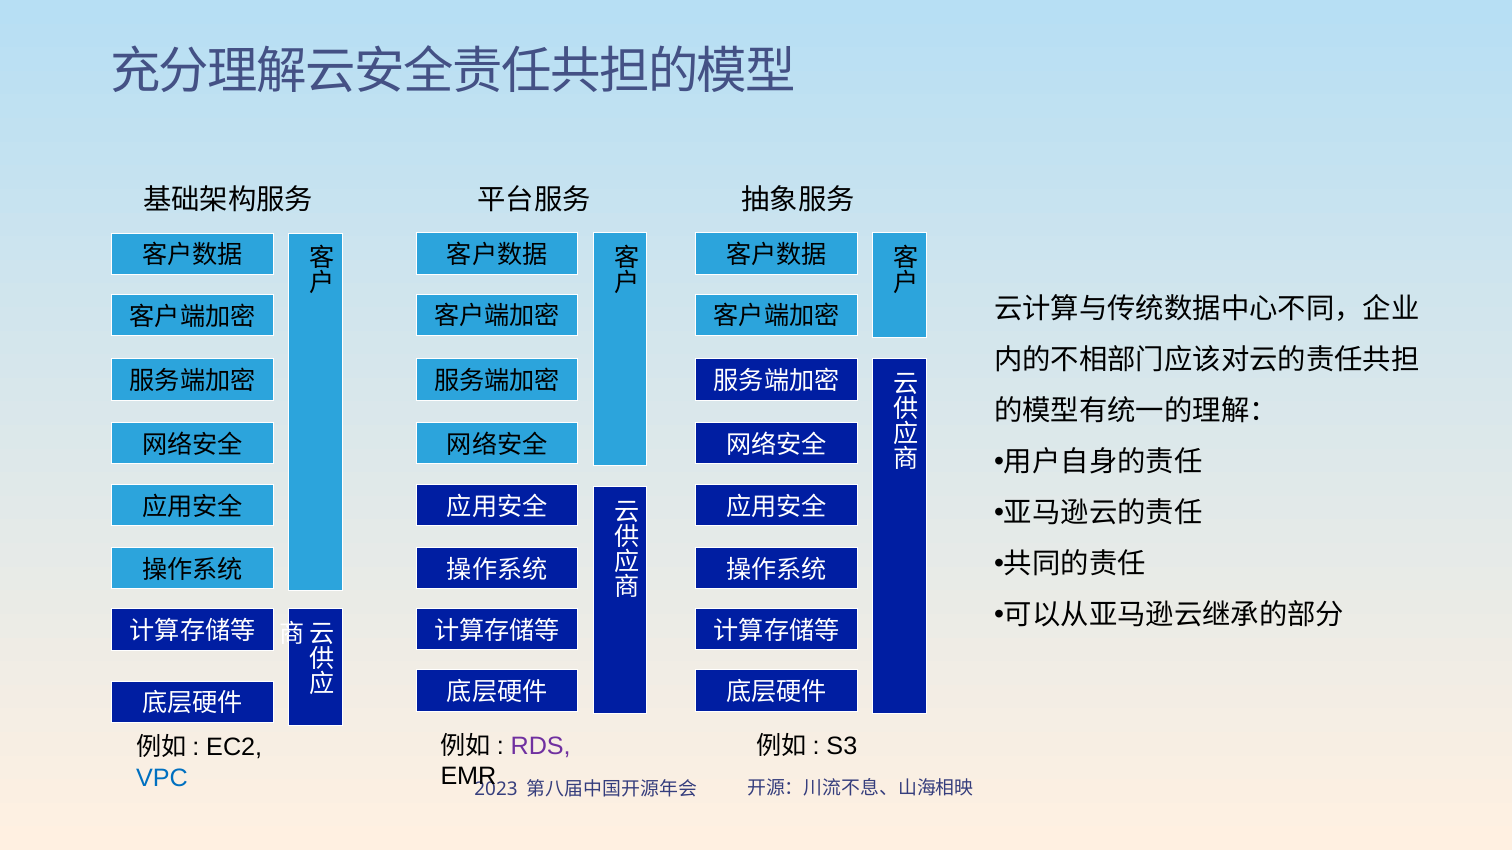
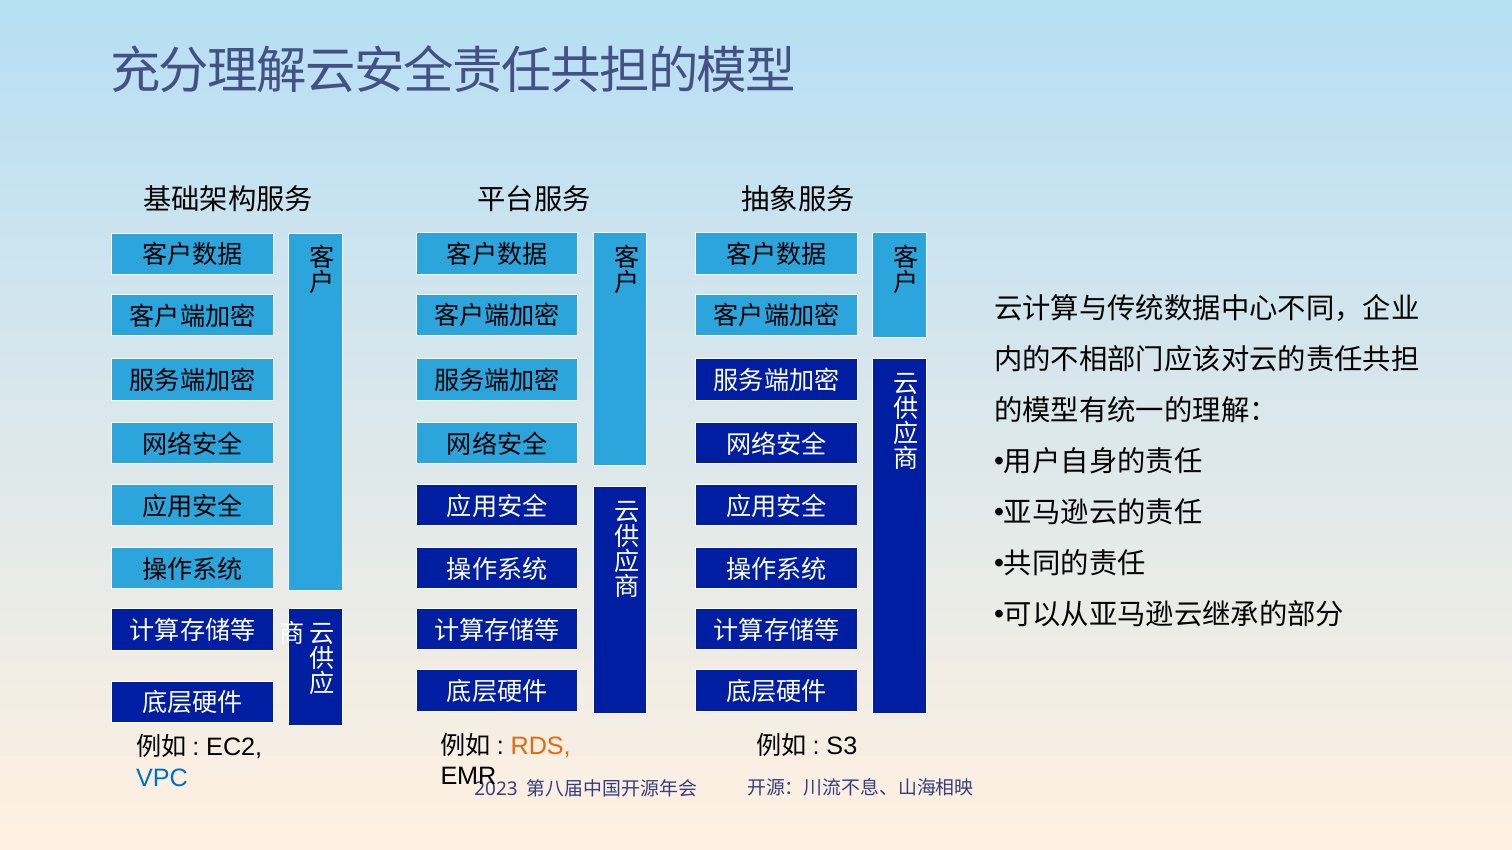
RDS colour: purple -> orange
